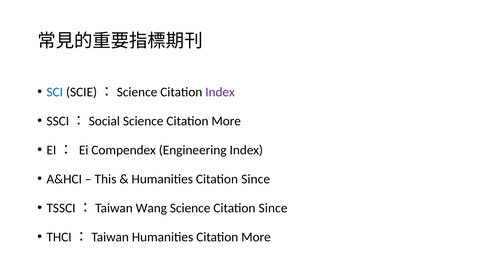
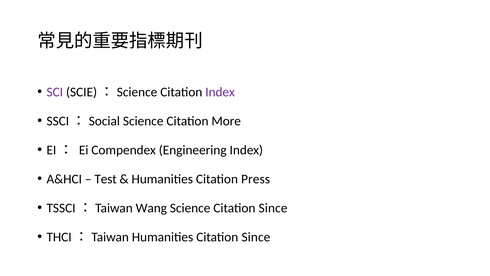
SCI colour: blue -> purple
This: This -> Test
Humanities Citation Since: Since -> Press
Humanities Citation More: More -> Since
